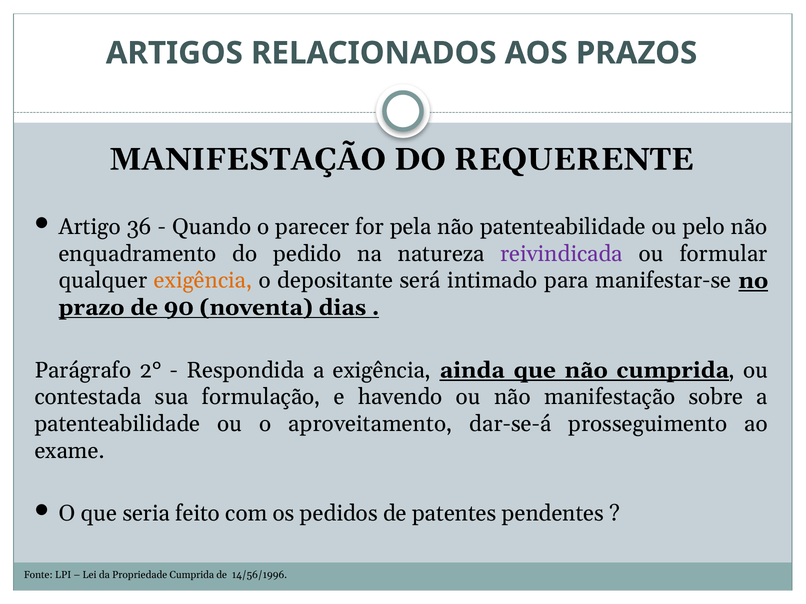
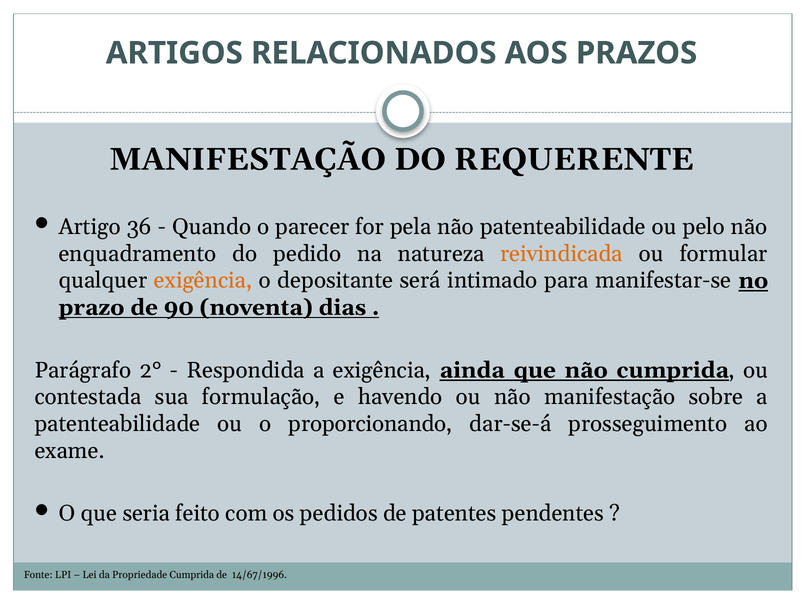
reivindicada colour: purple -> orange
aproveitamento: aproveitamento -> proporcionando
14/56/1996: 14/56/1996 -> 14/67/1996
